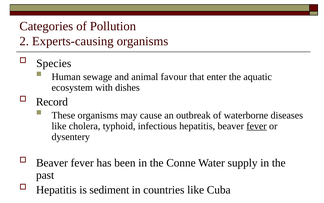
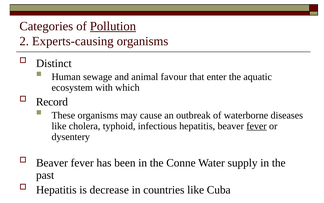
Pollution underline: none -> present
Species: Species -> Distinct
dishes: dishes -> which
sediment: sediment -> decrease
